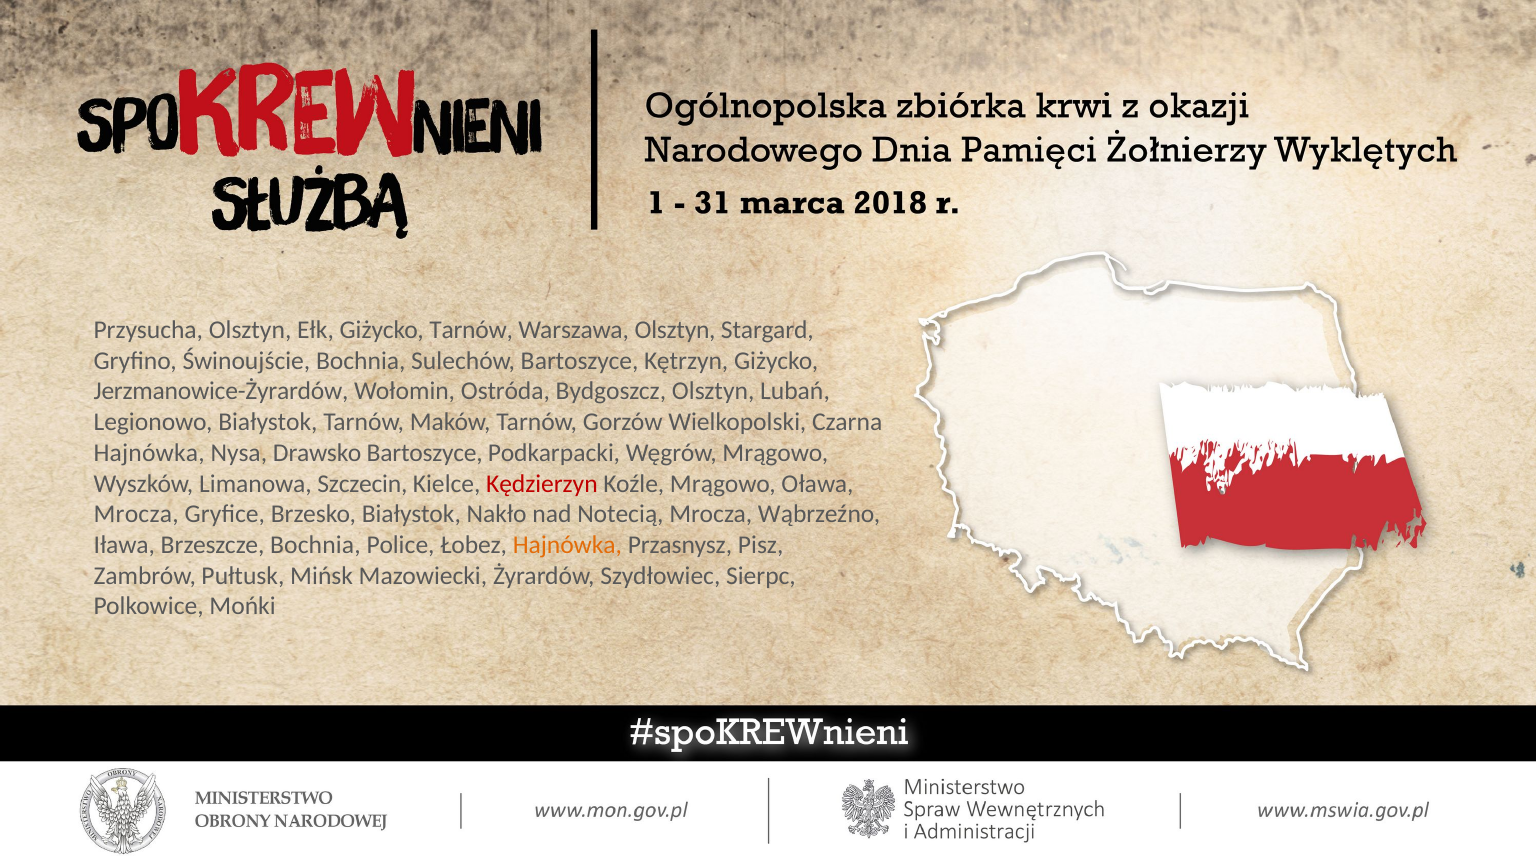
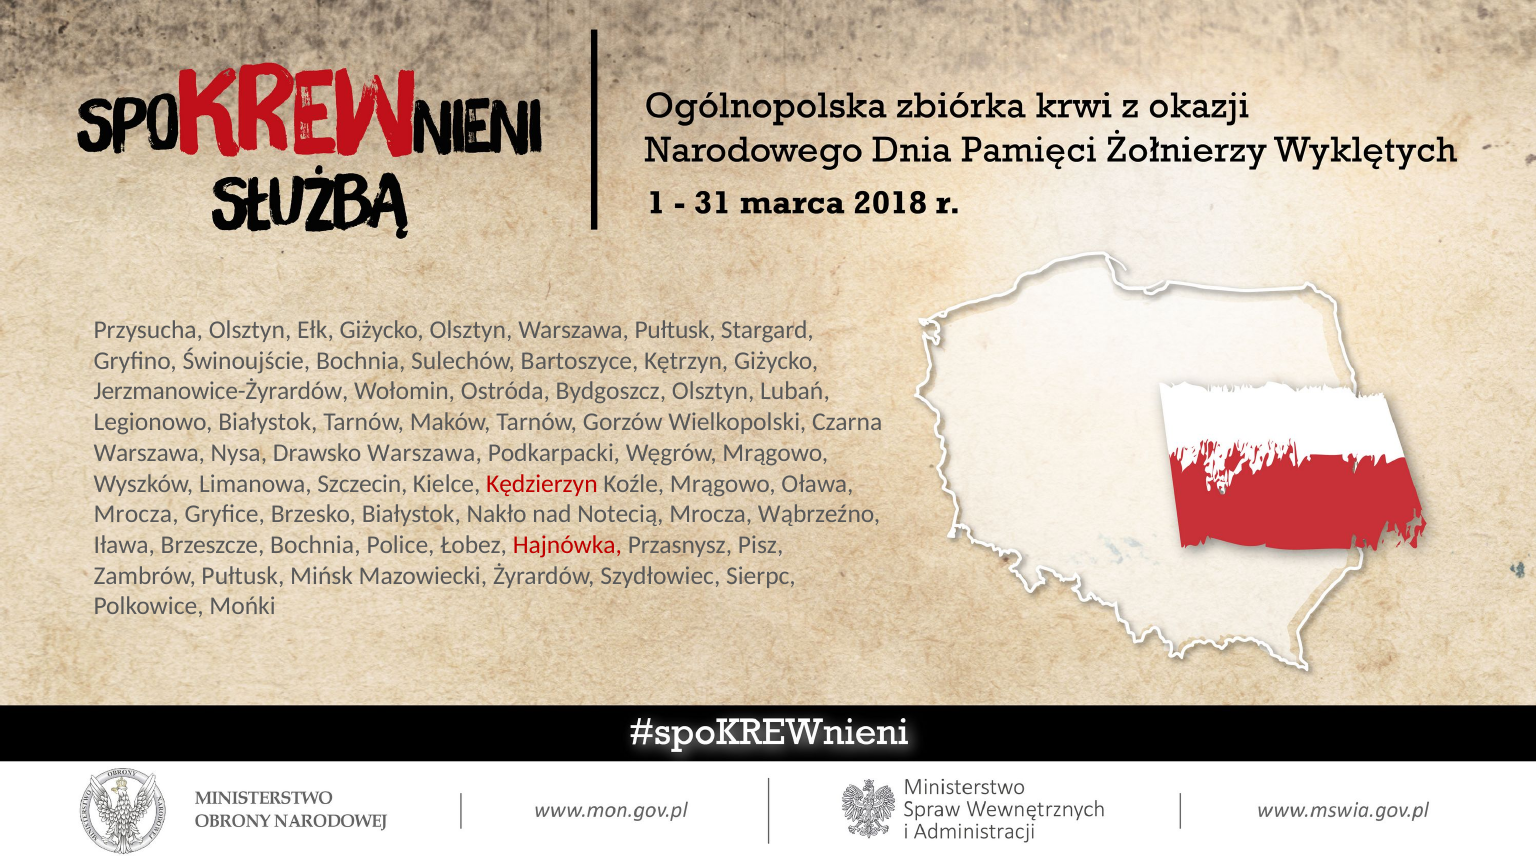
Giżycko Tarnów: Tarnów -> Olsztyn
Warszawa Olsztyn: Olsztyn -> Pułtusk
Hajnówka at (149, 453): Hajnówka -> Warszawa
Drawsko Bartoszyce: Bartoszyce -> Warszawa
Hajnówka at (567, 545) colour: orange -> red
